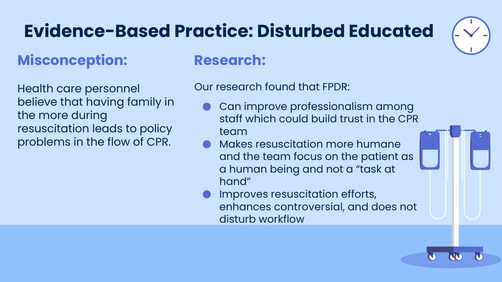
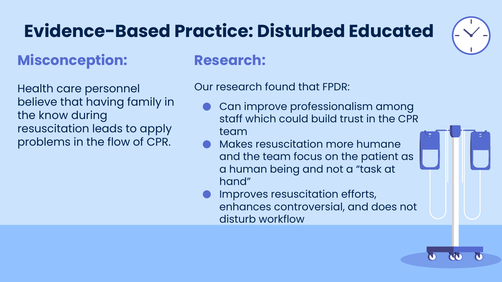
the more: more -> know
policy: policy -> apply
